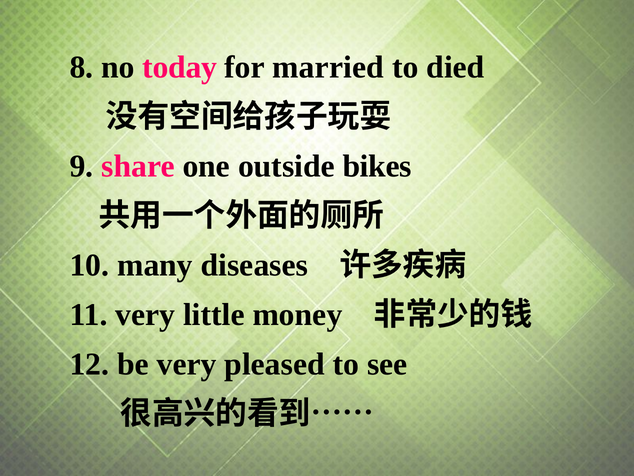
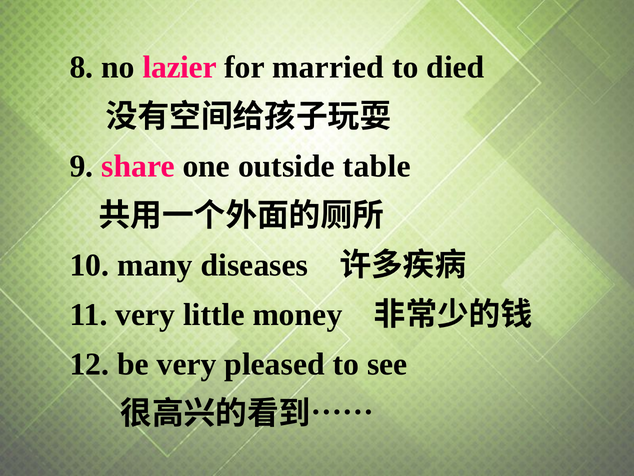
today: today -> lazier
bikes: bikes -> table
